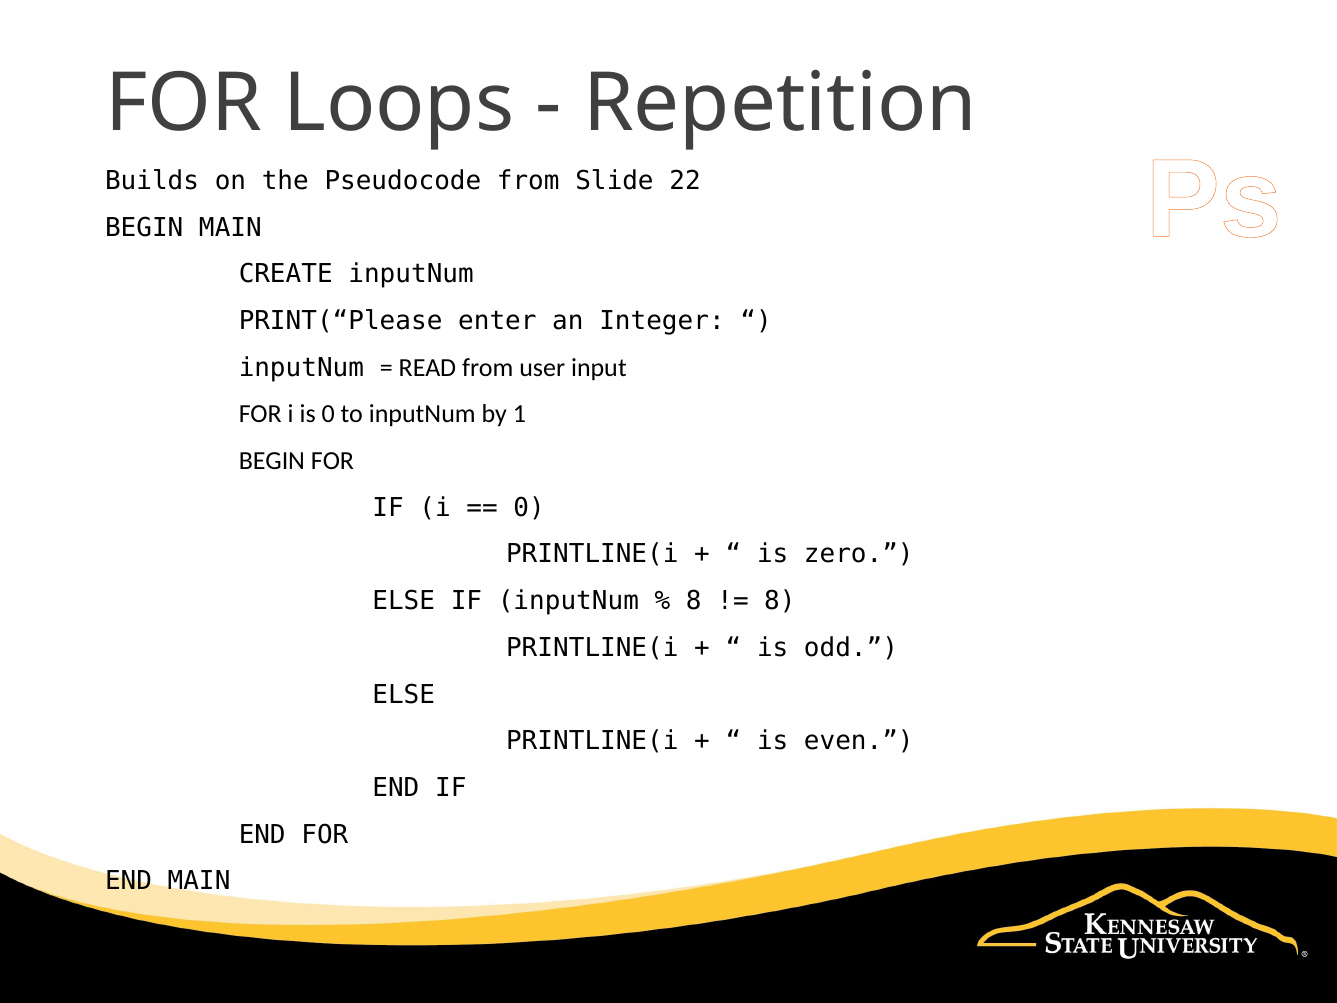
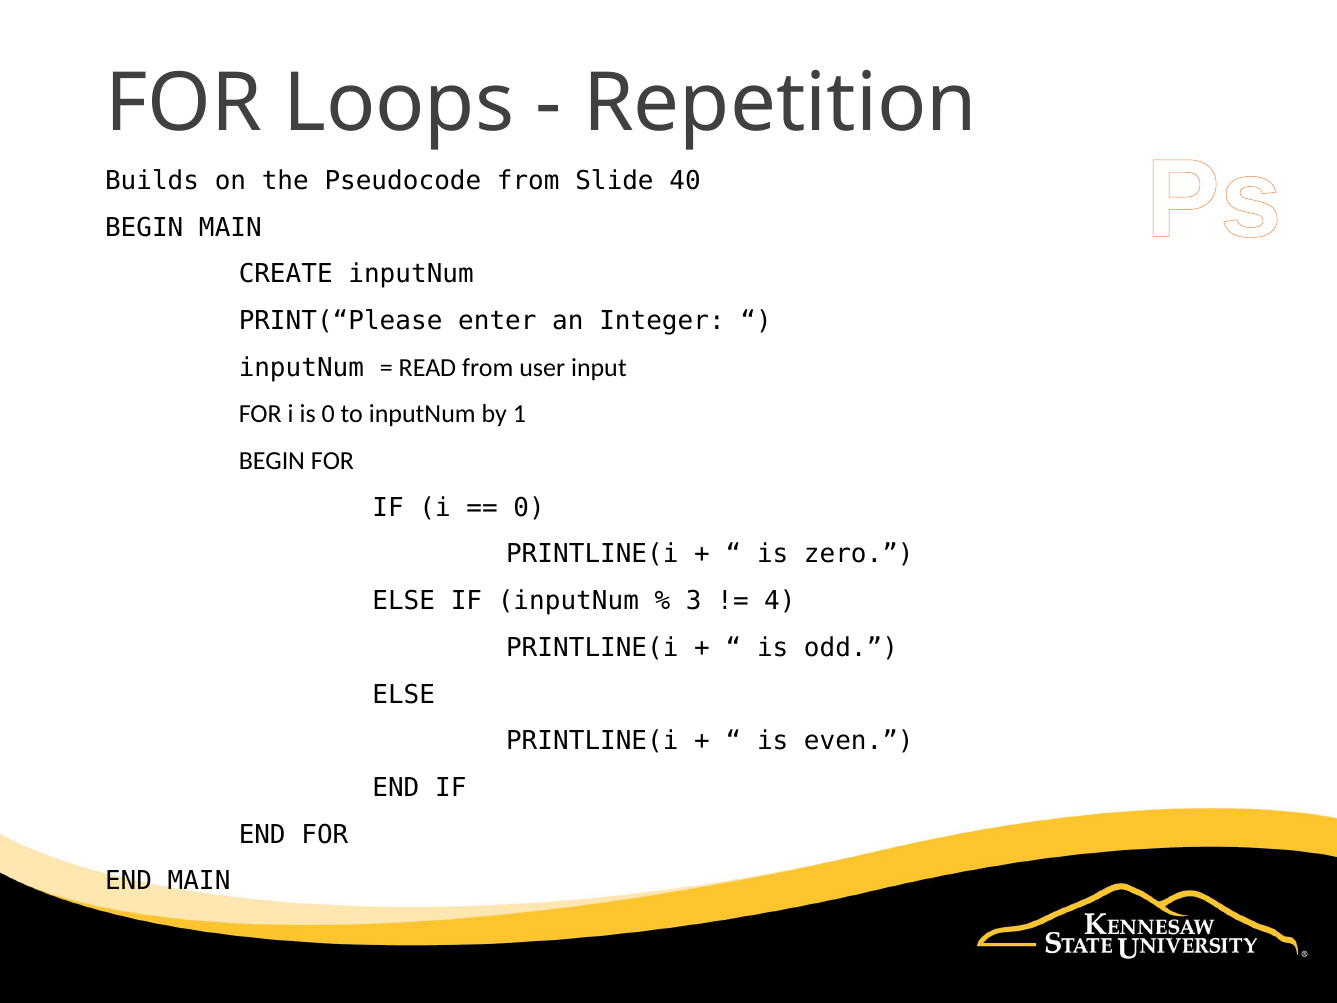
22: 22 -> 40
8 at (694, 601): 8 -> 3
8 at (780, 601): 8 -> 4
